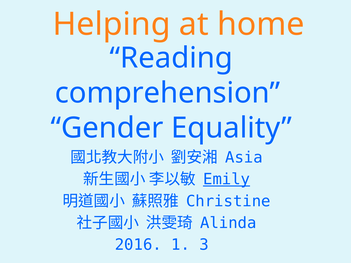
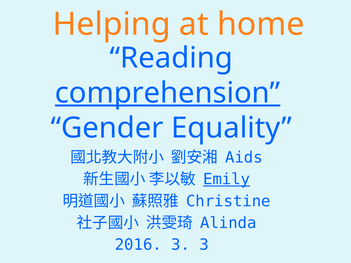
comprehension underline: none -> present
Asia: Asia -> Aids
2016 1: 1 -> 3
